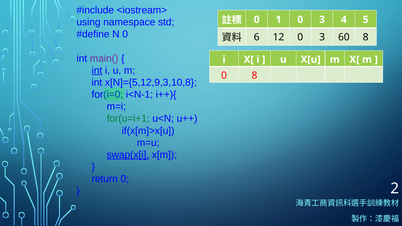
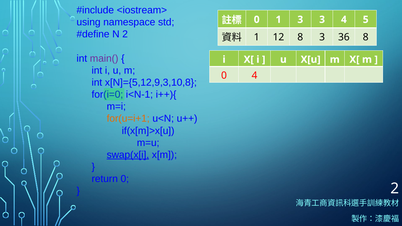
1 0: 0 -> 3
N 0: 0 -> 2
6 at (257, 37): 6 -> 1
12 0: 0 -> 8
60: 60 -> 36
int at (97, 70) underline: present -> none
0 8: 8 -> 4
for(u=i+1 colour: green -> orange
